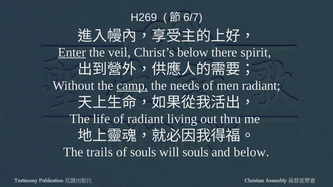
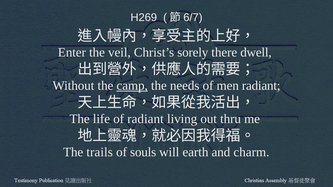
Enter underline: present -> none
Christ’s below: below -> sorely
spirit: spirit -> dwell
will souls: souls -> earth
and below: below -> charm
